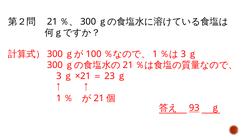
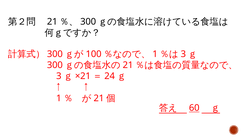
23: 23 -> 24
93: 93 -> 60
